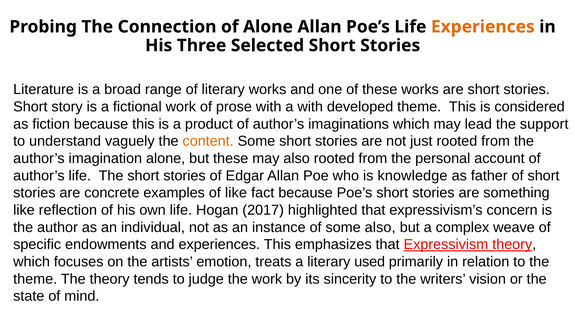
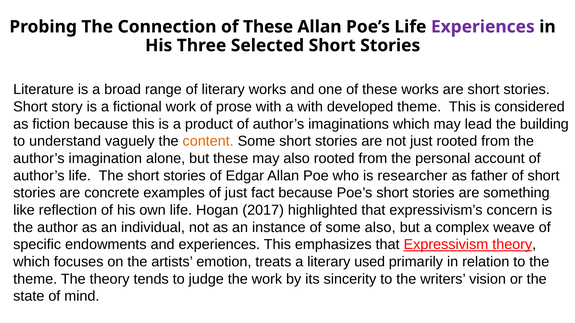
Connection of Alone: Alone -> These
Experiences at (483, 27) colour: orange -> purple
support: support -> building
knowledge: knowledge -> researcher
of like: like -> just
